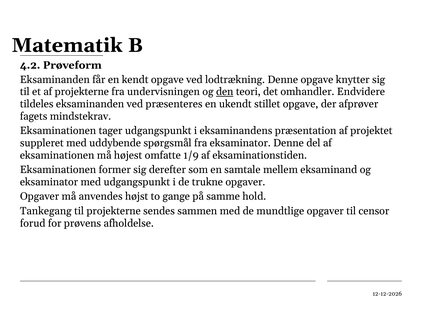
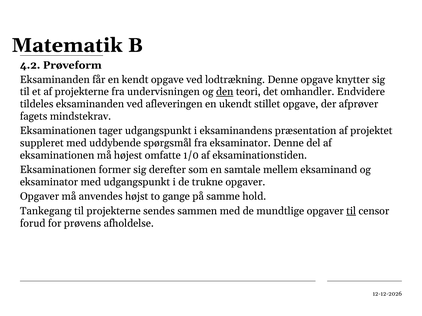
præsenteres: præsenteres -> afleveringen
1/9: 1/9 -> 1/0
til at (351, 211) underline: none -> present
